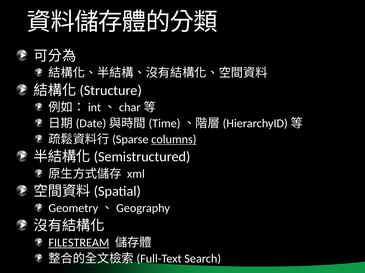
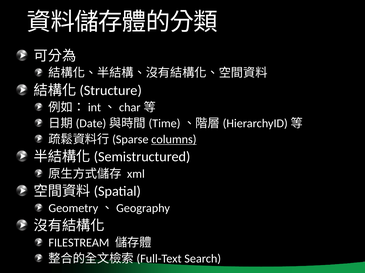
FILESTREAM underline: present -> none
